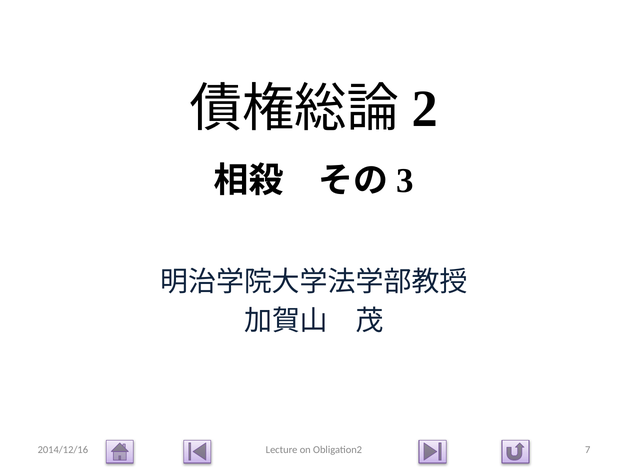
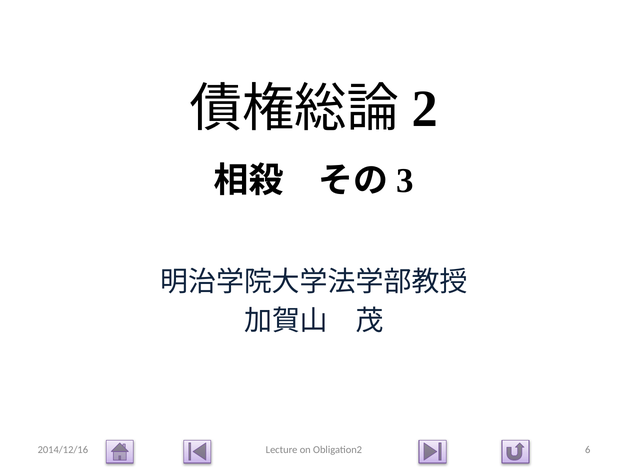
7: 7 -> 6
